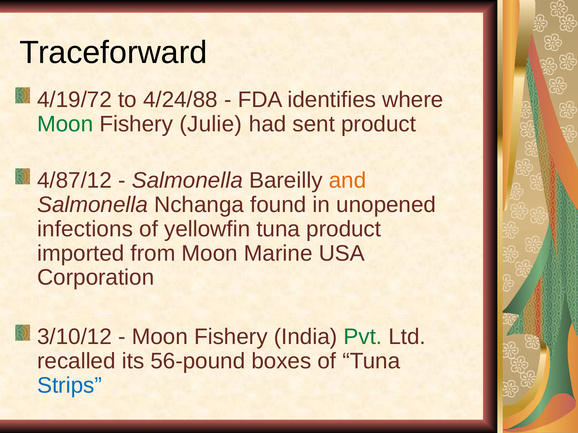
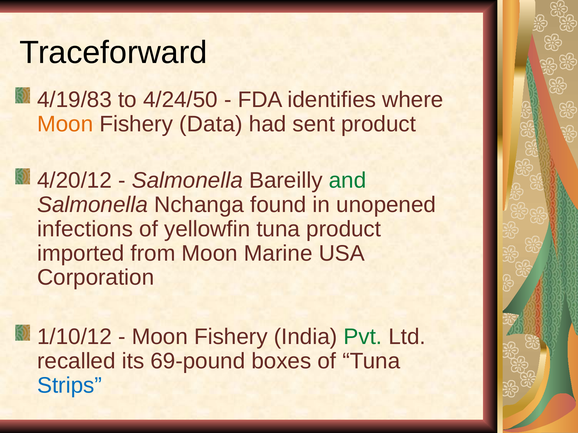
4/19/72: 4/19/72 -> 4/19/83
4/24/88: 4/24/88 -> 4/24/50
Moon at (65, 124) colour: green -> orange
Julie: Julie -> Data
4/87/12: 4/87/12 -> 4/20/12
and colour: orange -> green
3/10/12: 3/10/12 -> 1/10/12
56-pound: 56-pound -> 69-pound
